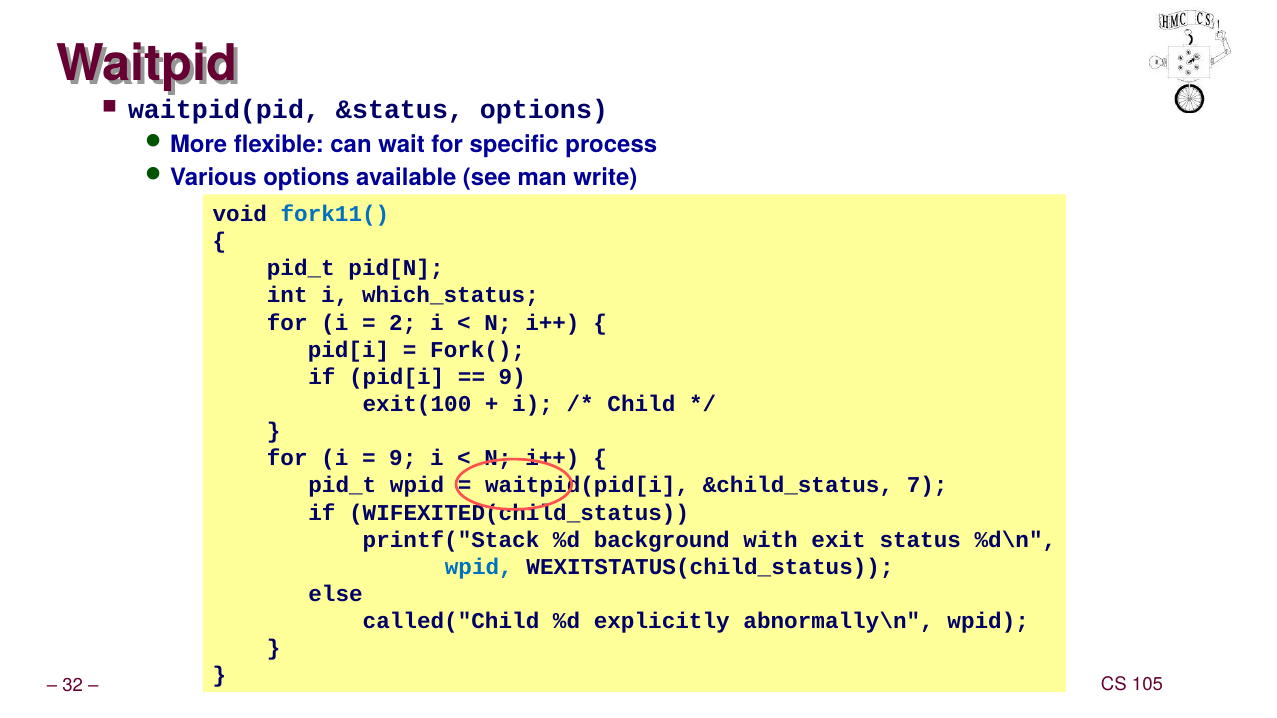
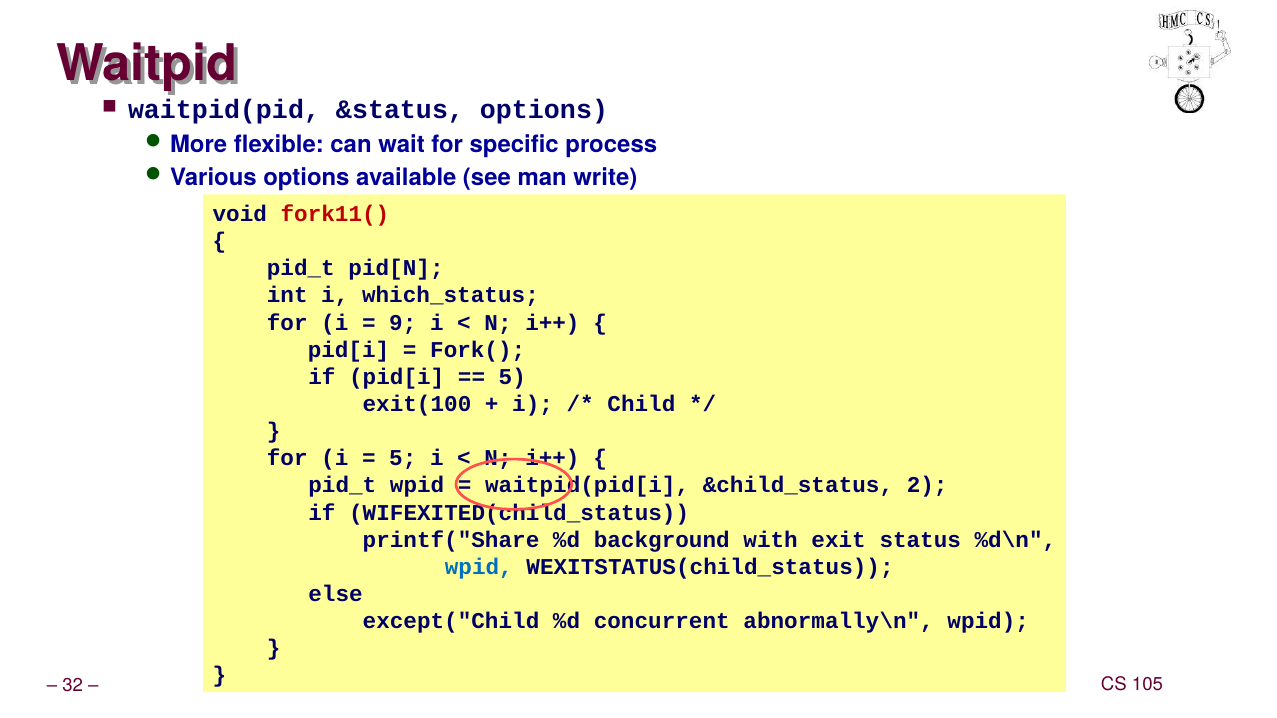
fork11( colour: blue -> red
2: 2 -> 9
9 at (512, 377): 9 -> 5
9 at (403, 459): 9 -> 5
7: 7 -> 2
printf("Stack: printf("Stack -> printf("Share
called("Child: called("Child -> except("Child
explicitly: explicitly -> concurrent
